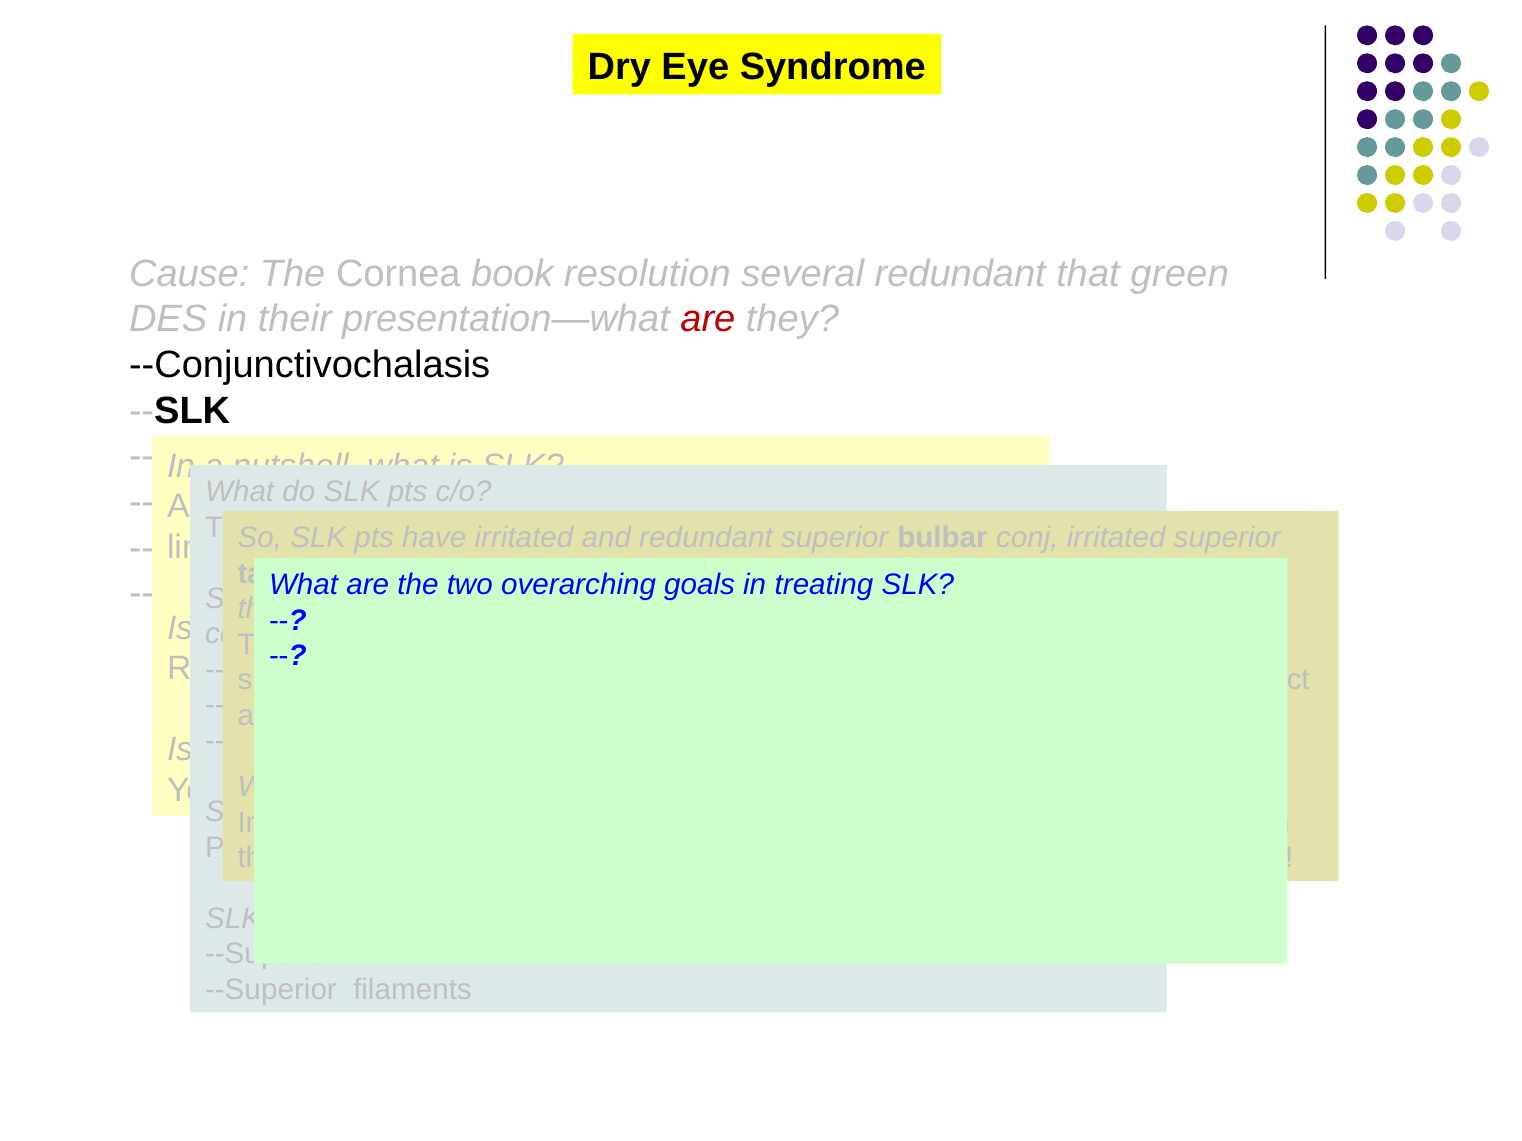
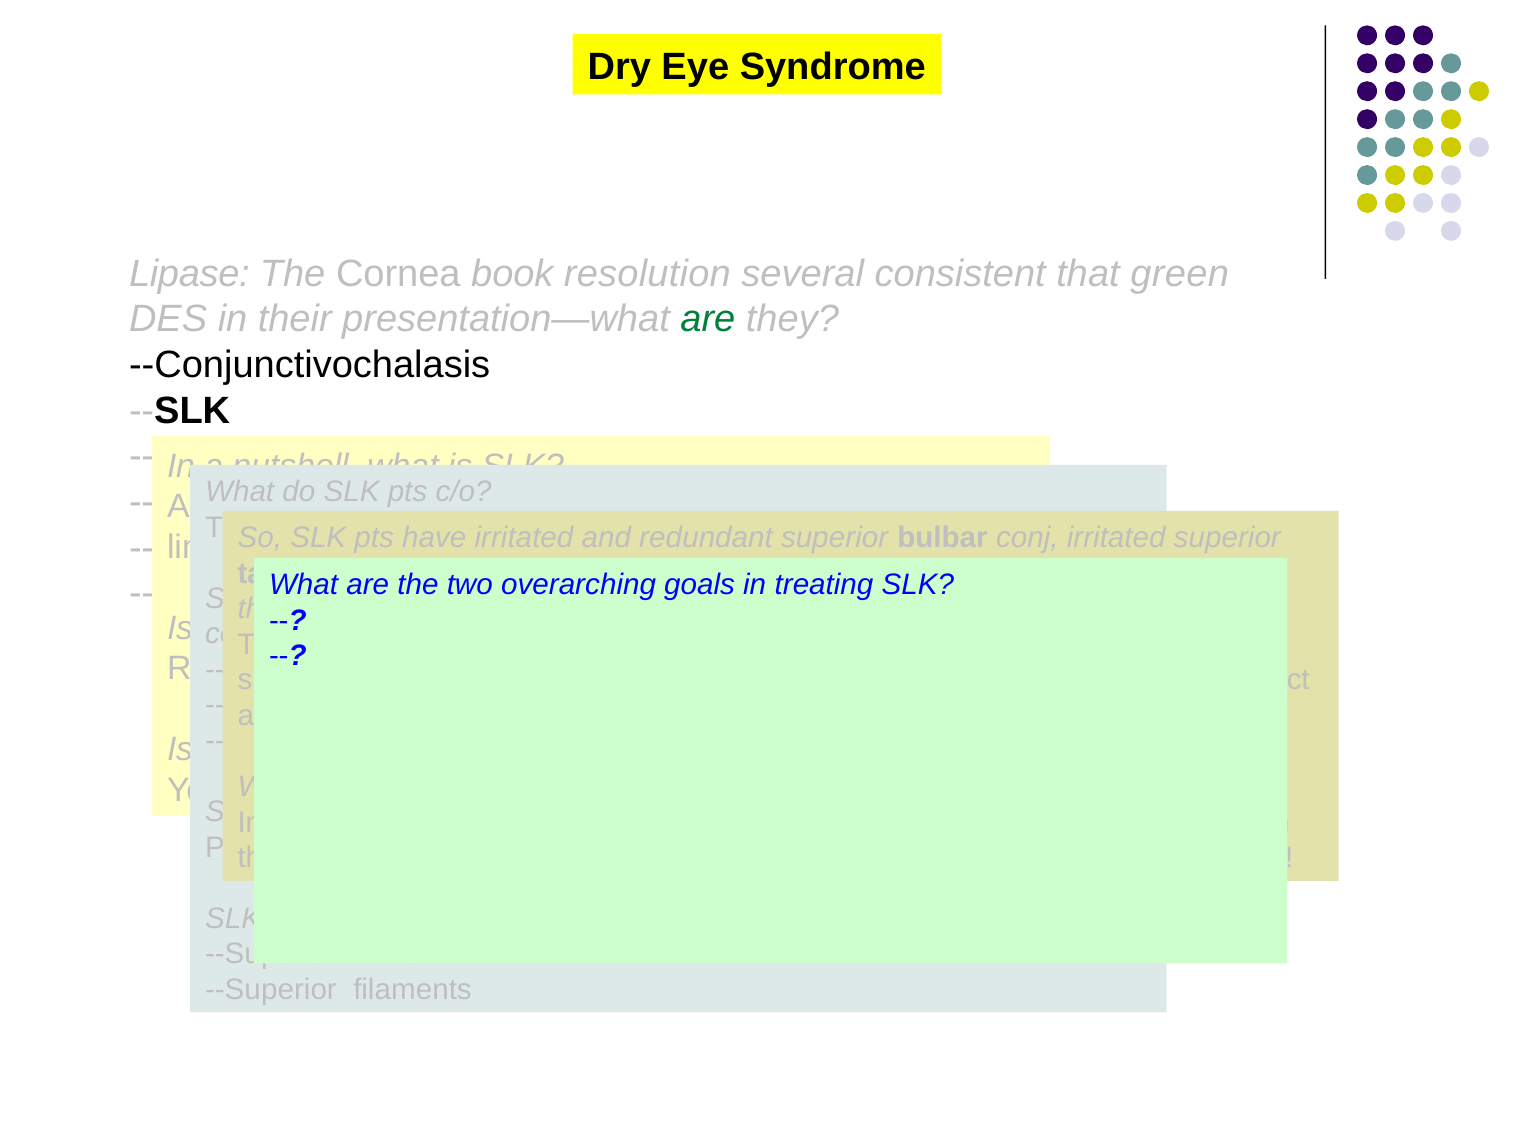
Cause: Cause -> Lipase
several redundant: redundant -> consistent
are at (708, 320) colour: red -> green
